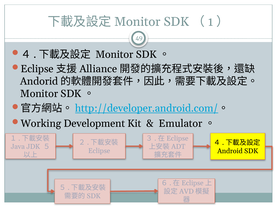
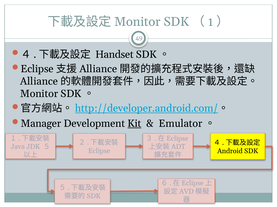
Monitor at (114, 55): Monitor -> Handset
Andorid at (39, 82): Andorid -> Alliance
Working: Working -> Manager
Kit underline: none -> present
